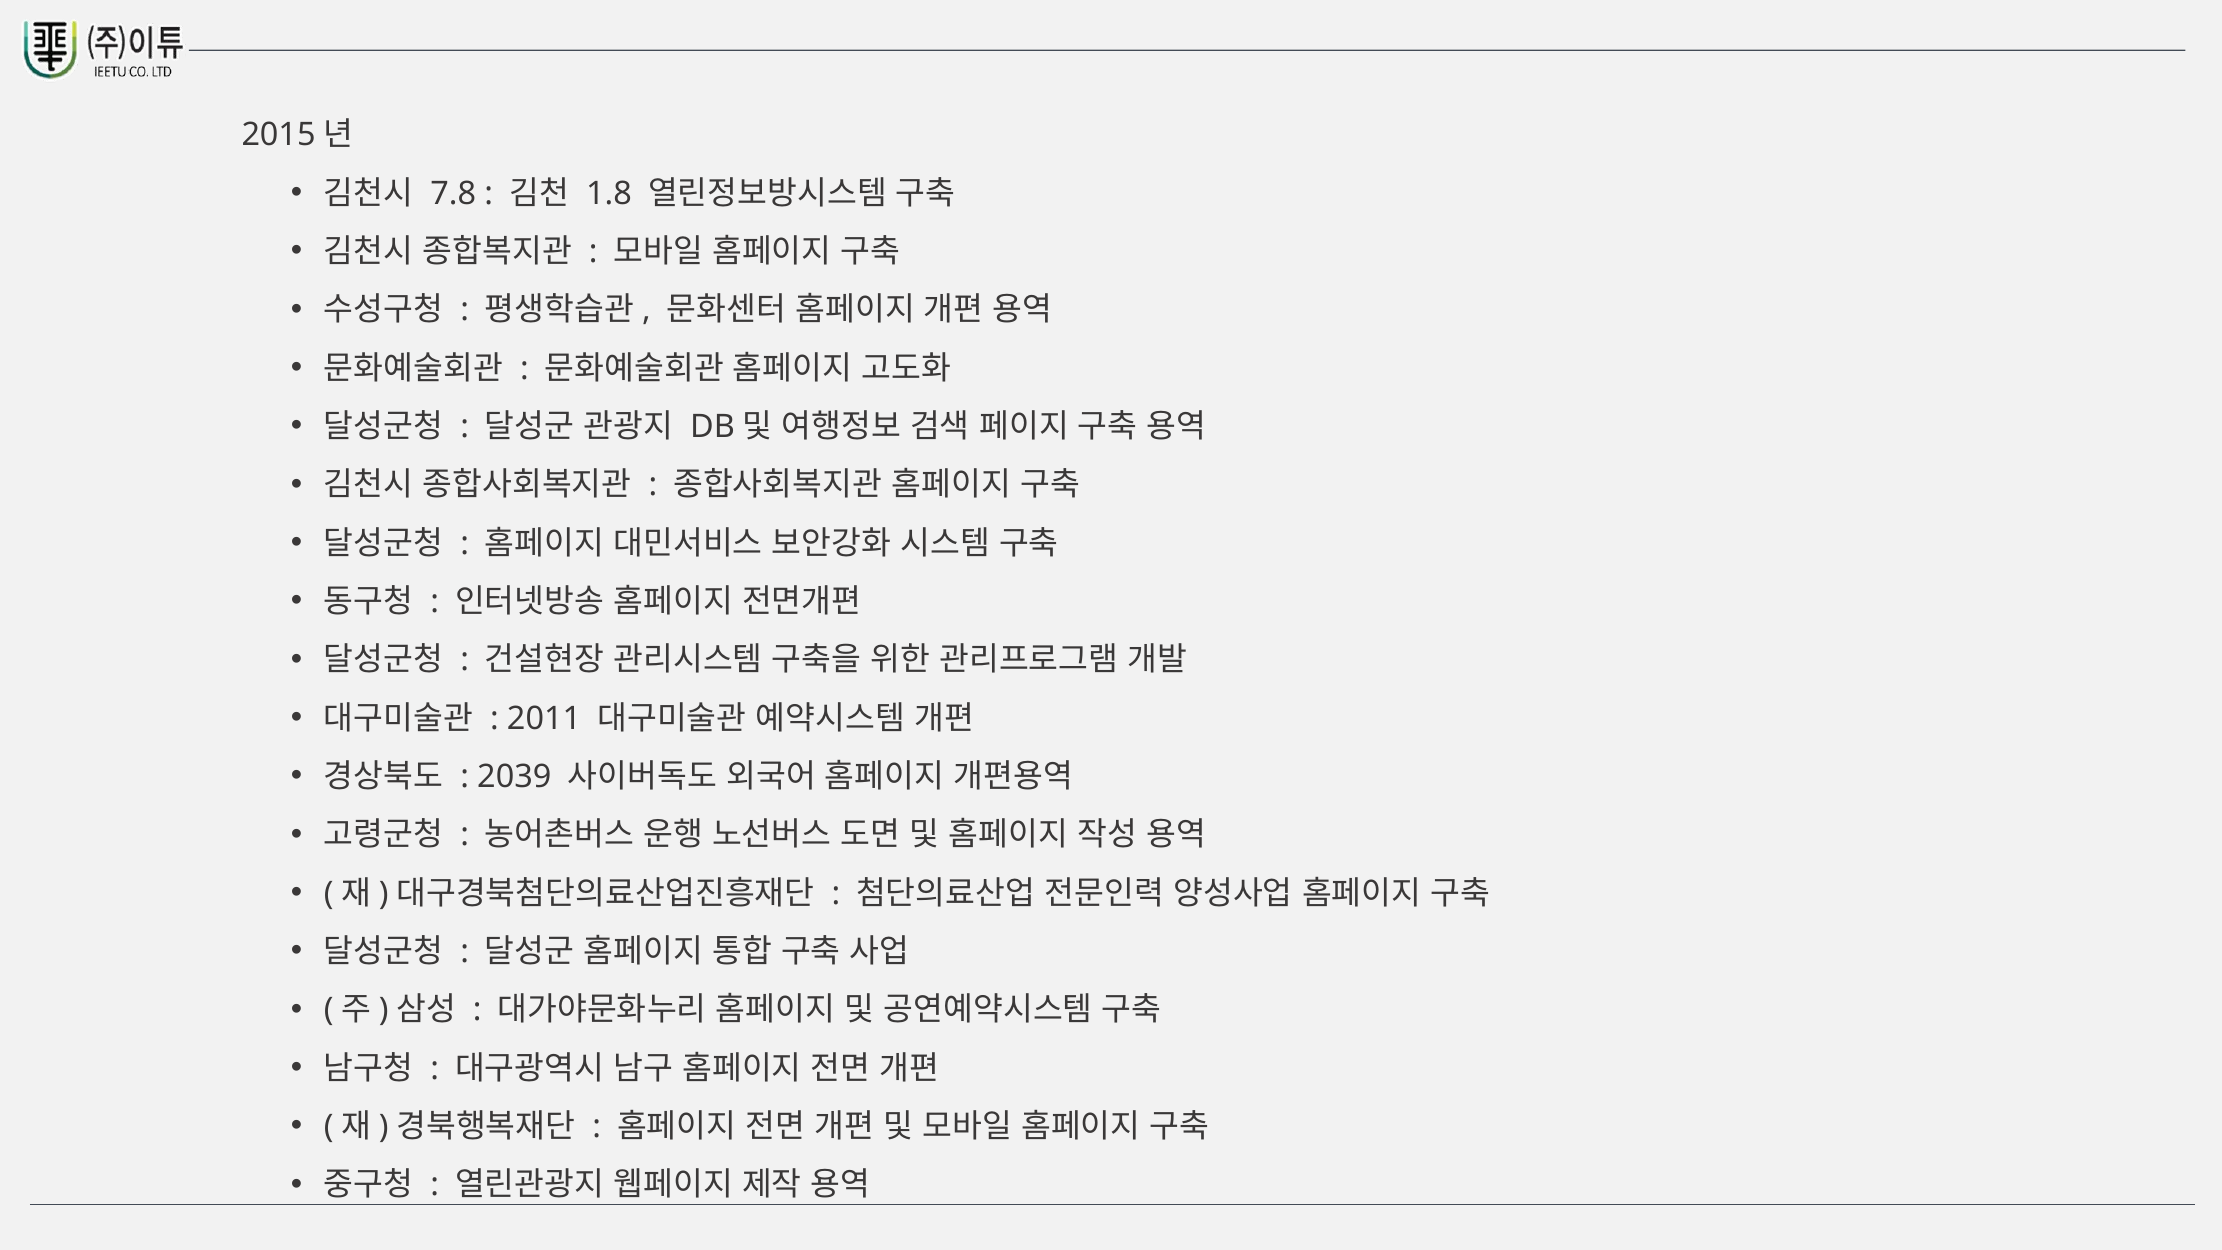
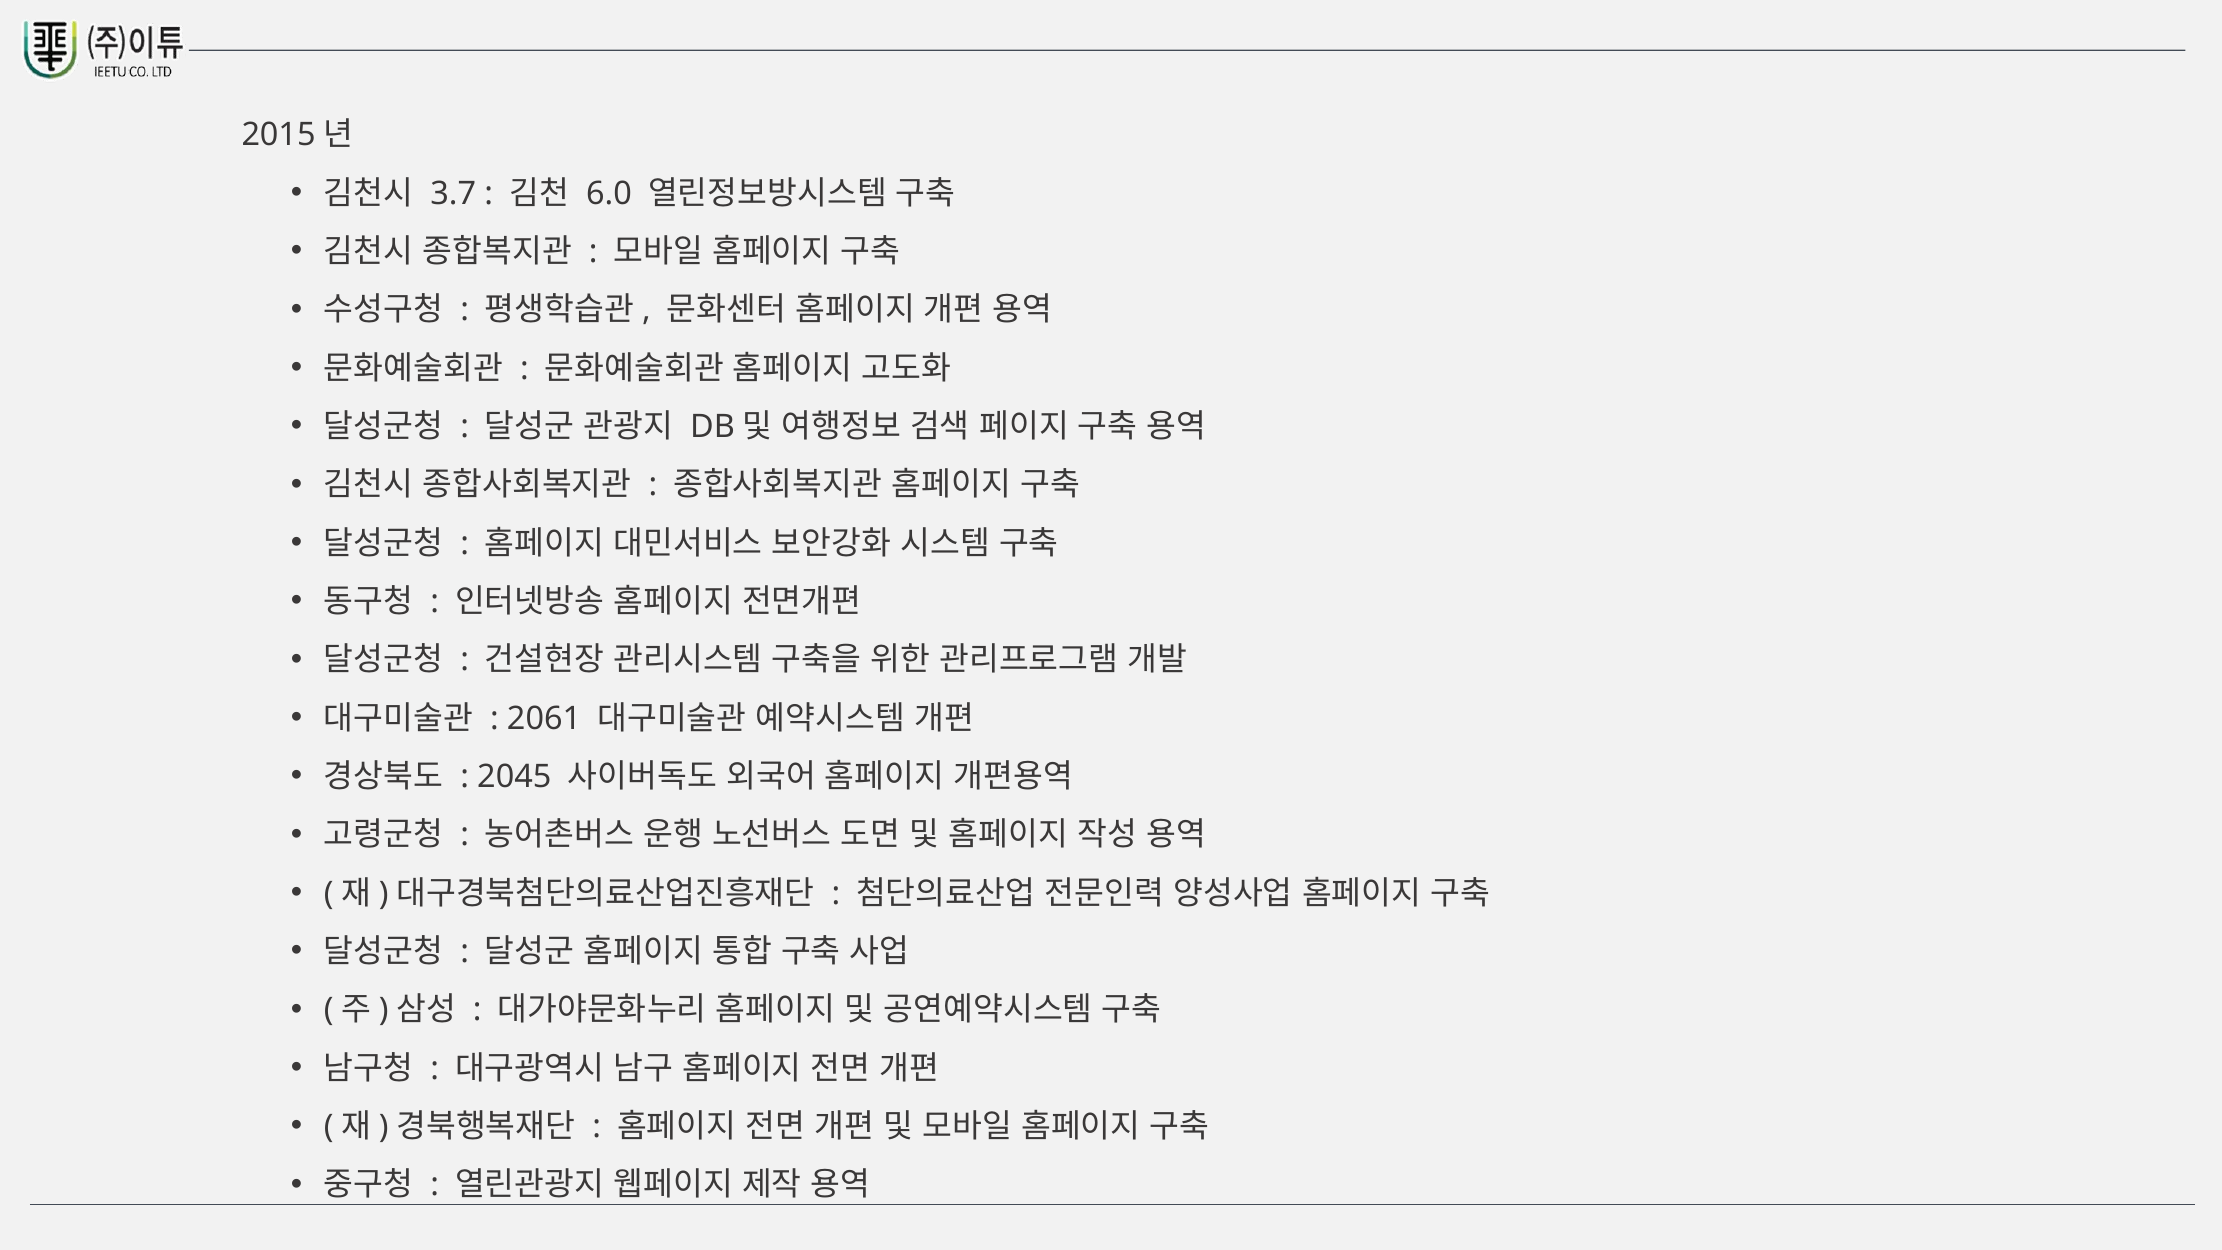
7.8: 7.8 -> 3.7
1.8: 1.8 -> 6.0
2011: 2011 -> 2061
2039: 2039 -> 2045
